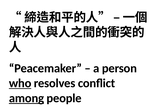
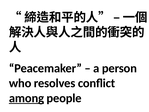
who underline: present -> none
